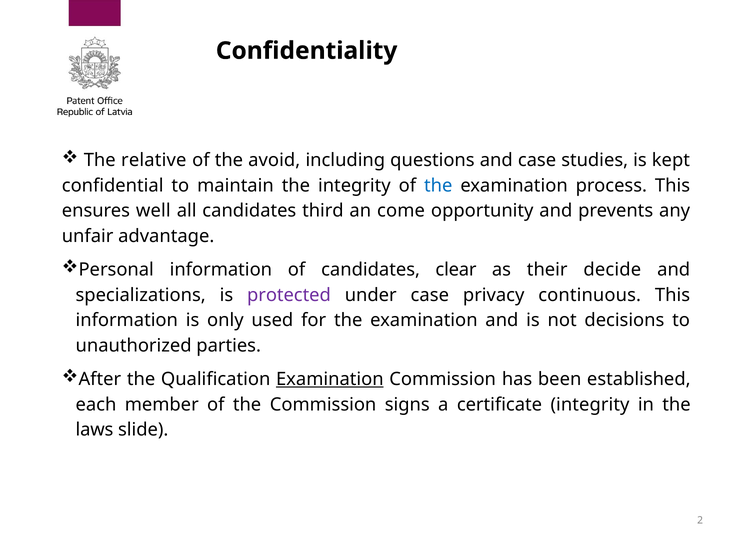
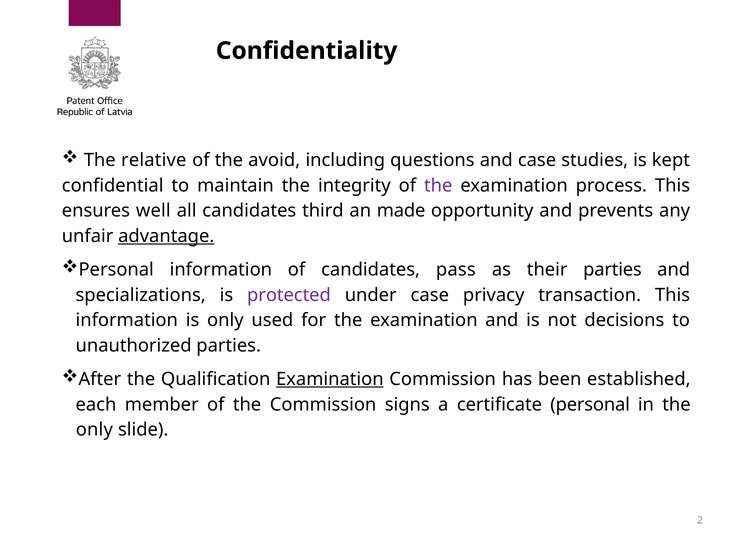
the at (438, 186) colour: blue -> purple
come: come -> made
advantage underline: none -> present
clear: clear -> pass
their decide: decide -> parties
continuous: continuous -> transaction
certificate integrity: integrity -> personal
laws at (95, 430): laws -> only
